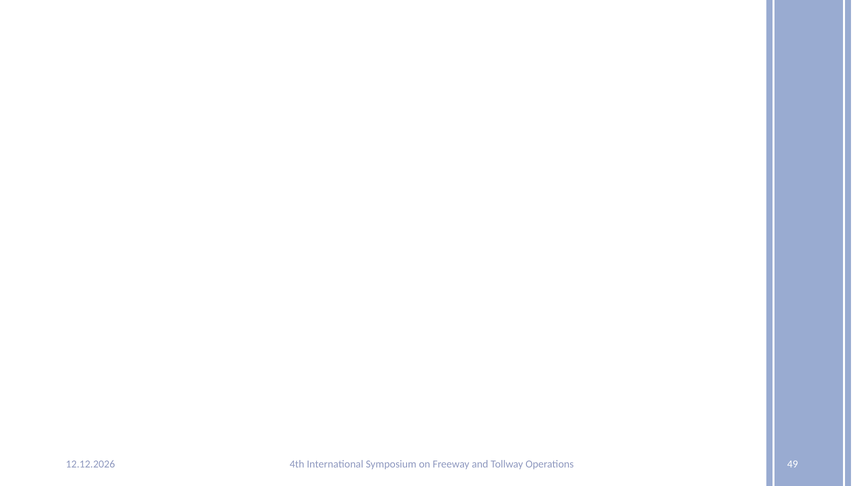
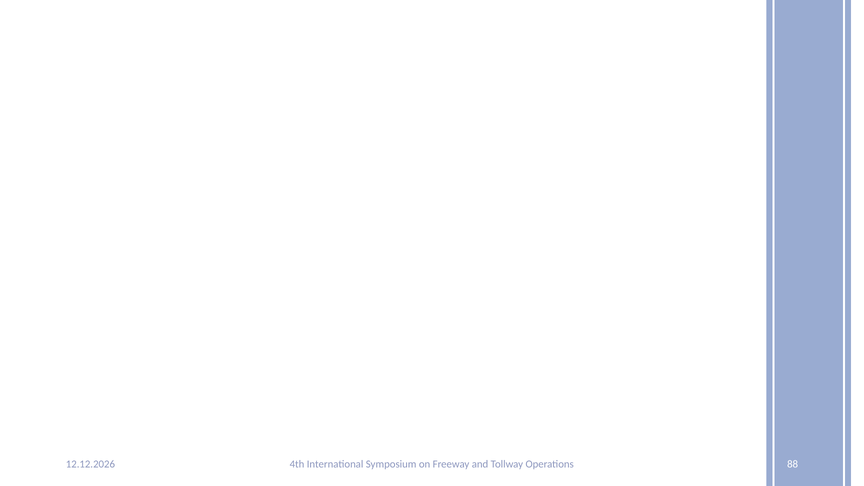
49: 49 -> 88
